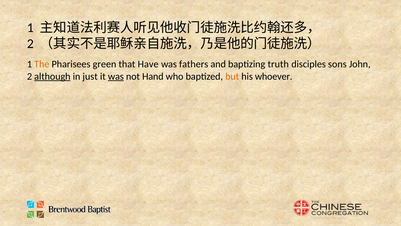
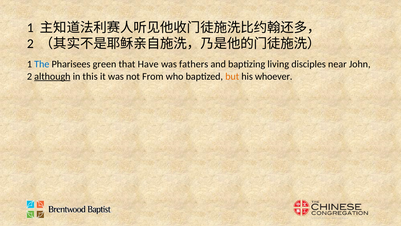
The colour: orange -> blue
truth: truth -> living
sons: sons -> near
just: just -> this
was at (116, 76) underline: present -> none
Hand: Hand -> From
